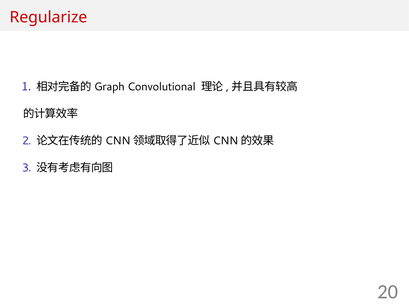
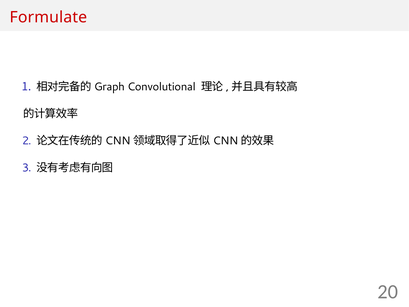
Regularize: Regularize -> Formulate
